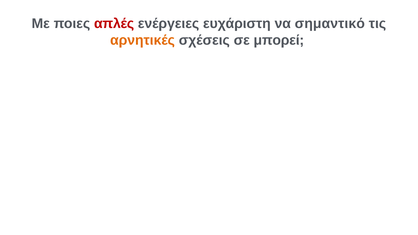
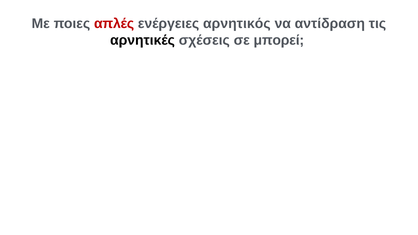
ευχάριστη: ευχάριστη -> αρνητικός
σημαντικό: σημαντικό -> αντίδραση
αρνητικές colour: orange -> black
